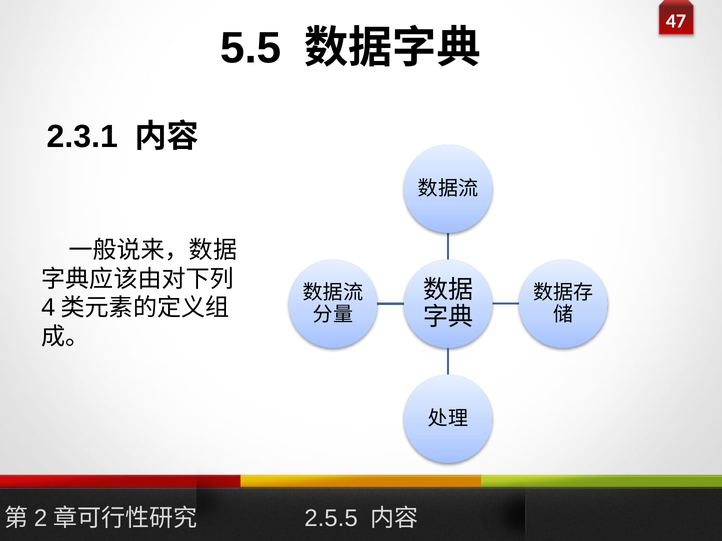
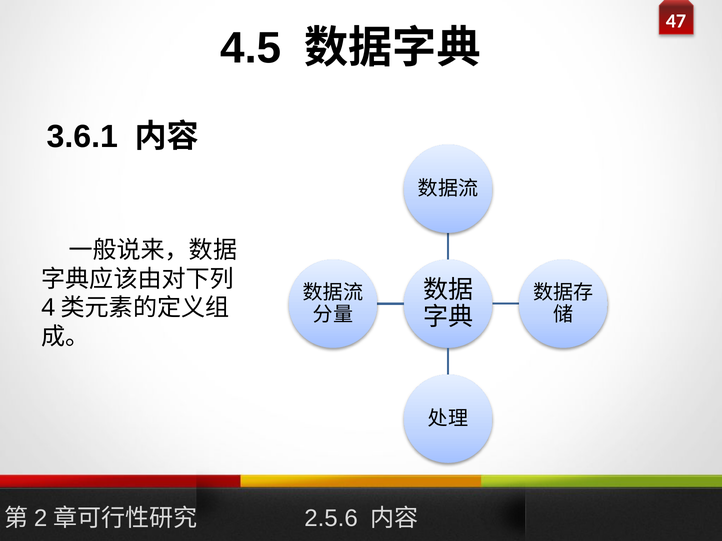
5.5: 5.5 -> 4.5
2.3.1: 2.3.1 -> 3.6.1
2.5.5: 2.5.5 -> 2.5.6
